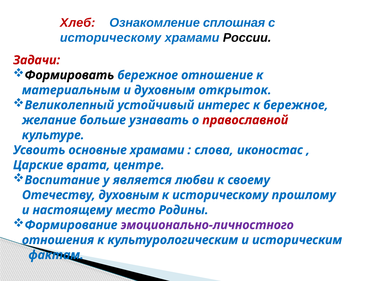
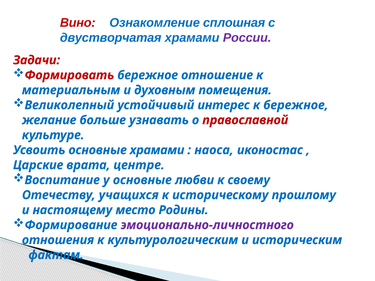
Хлеб: Хлеб -> Вино
историческому at (111, 38): историческому -> двустворчатая
России colour: black -> purple
Формировать colour: black -> red
открыток: открыток -> помещения
слова: слова -> наоса
у является: является -> основные
Отечеству духовным: духовным -> учащихся
